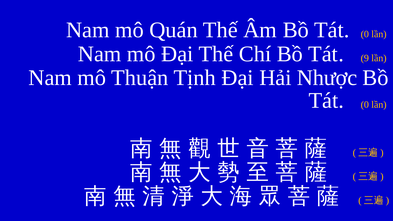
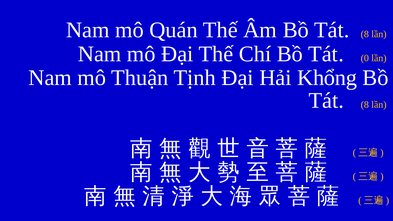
Âm Bồ Tát 0: 0 -> 8
9: 9 -> 0
Nhược: Nhược -> Khổng
0 at (365, 105): 0 -> 8
